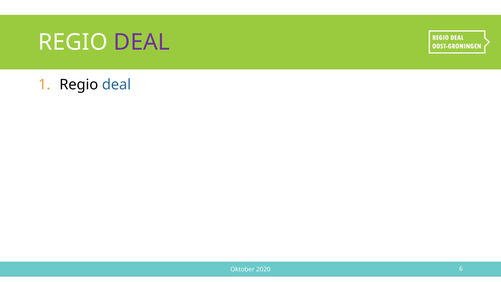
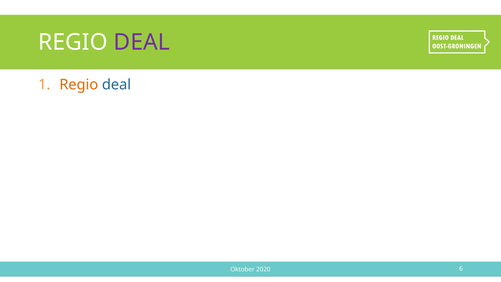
Regio at (79, 85) colour: black -> orange
